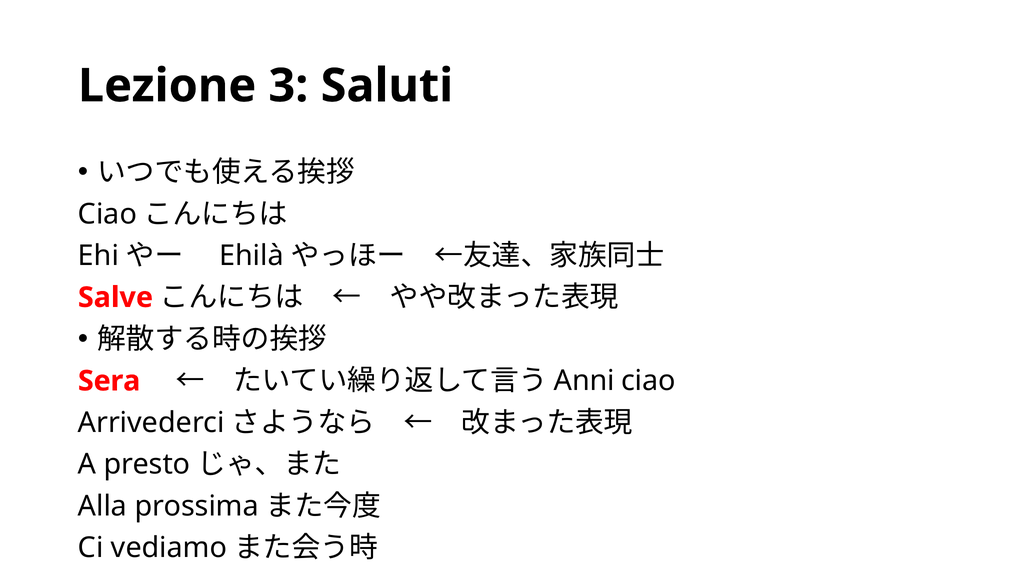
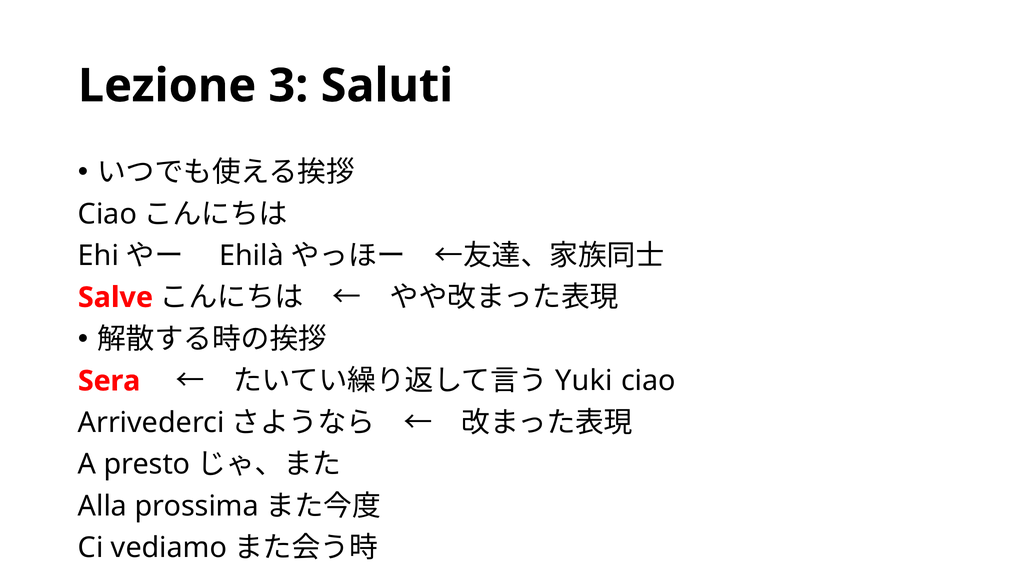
Anni: Anni -> Yuki
